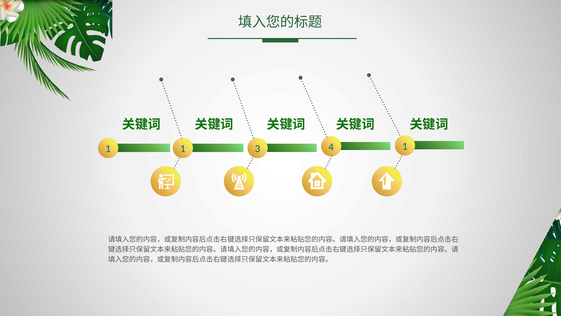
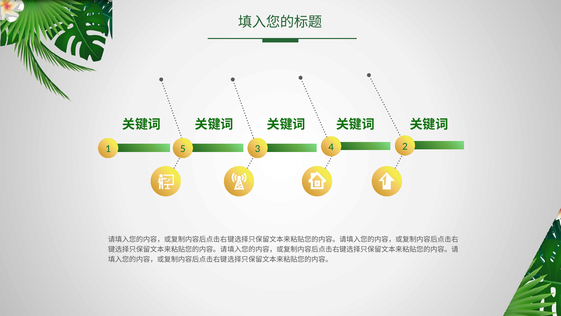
1 1: 1 -> 5
4 1: 1 -> 2
